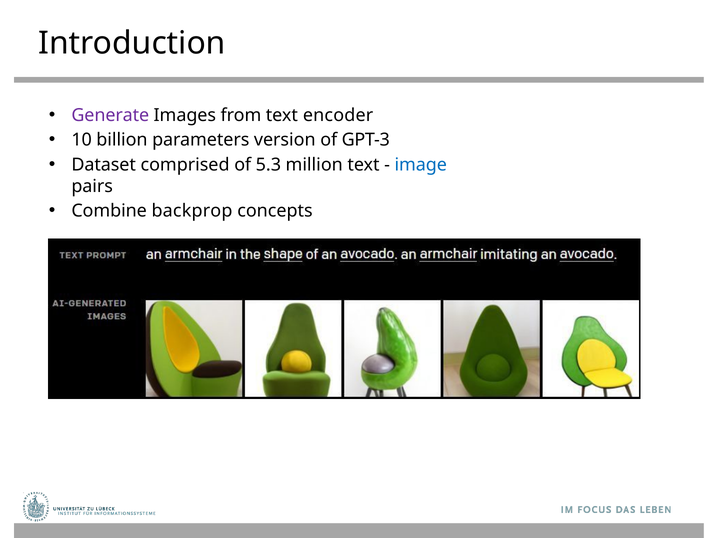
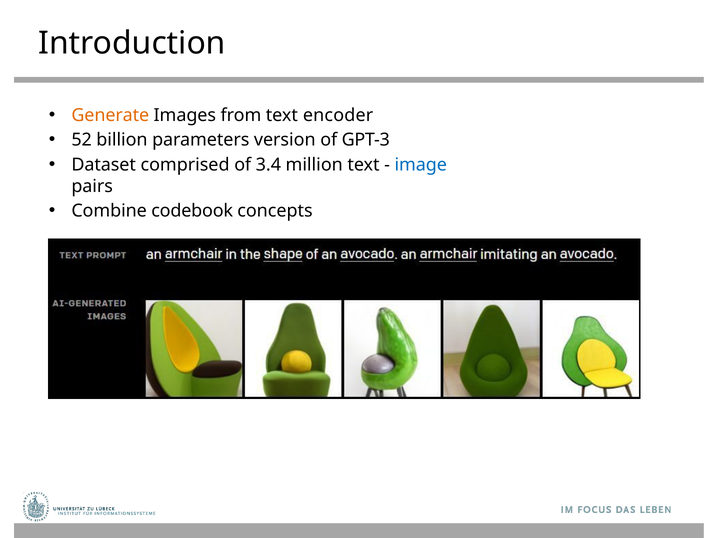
Generate colour: purple -> orange
10: 10 -> 52
5.3: 5.3 -> 3.4
backprop: backprop -> codebook
